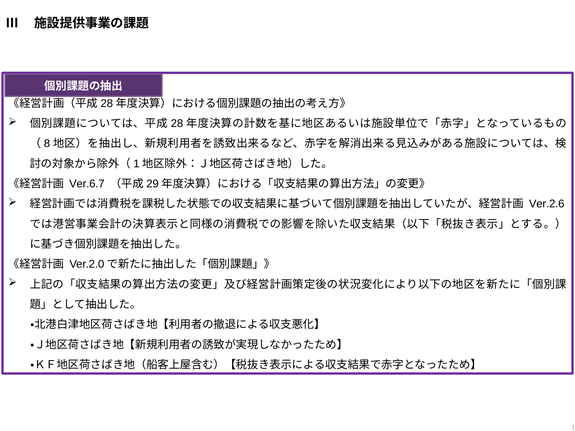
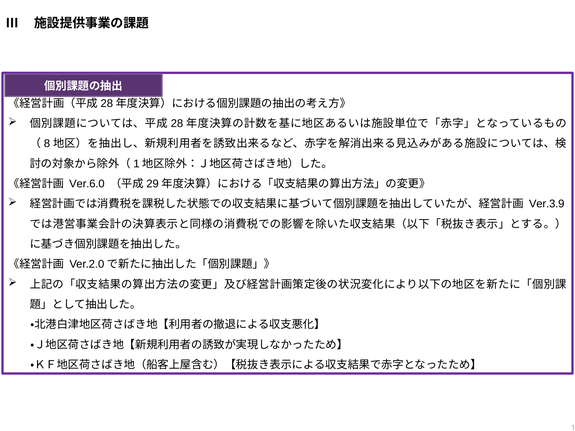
Ver.6.7: Ver.6.7 -> Ver.6.0
Ver.2.6: Ver.2.6 -> Ver.3.9
